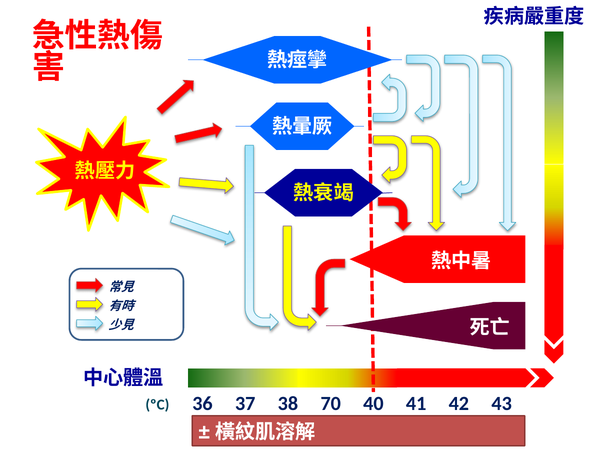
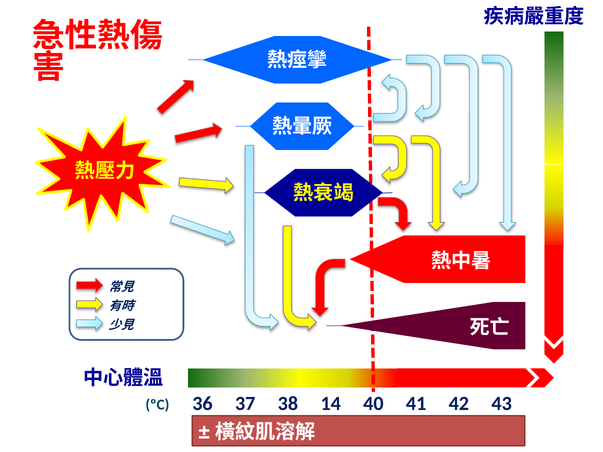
70: 70 -> 14
